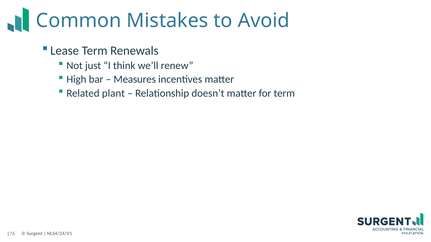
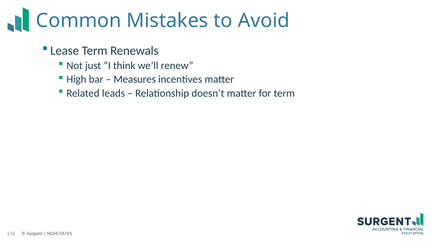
plant: plant -> leads
